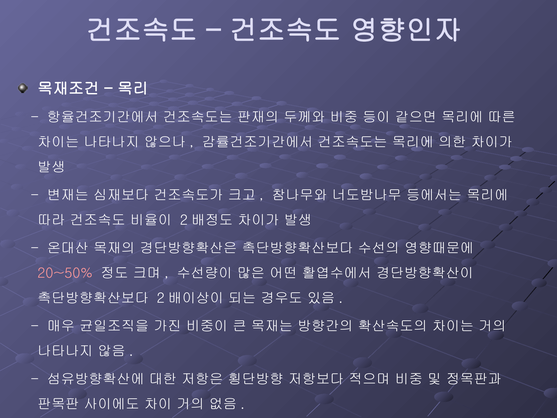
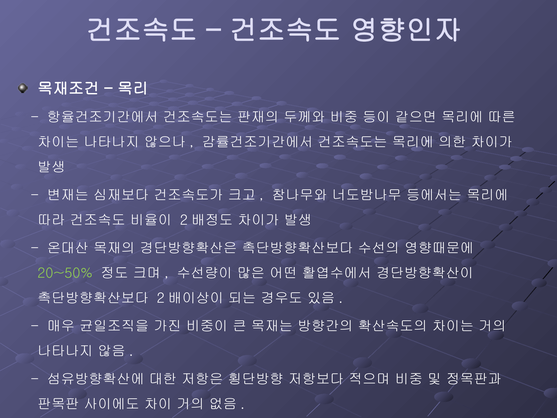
20~50% colour: pink -> light green
